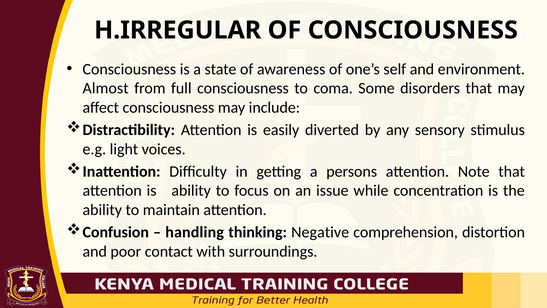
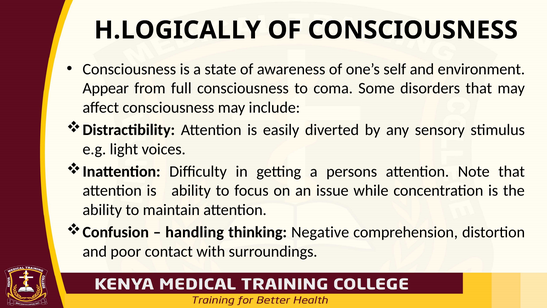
H.IRREGULAR: H.IRREGULAR -> H.LOGICALLY
Almost: Almost -> Appear
